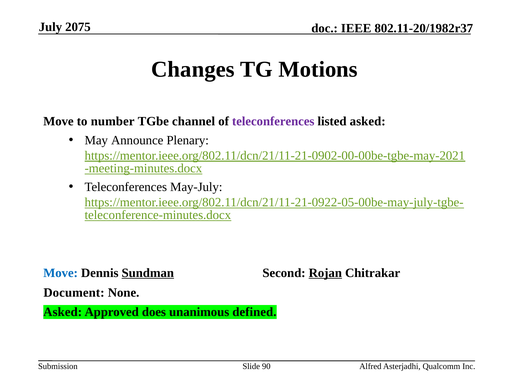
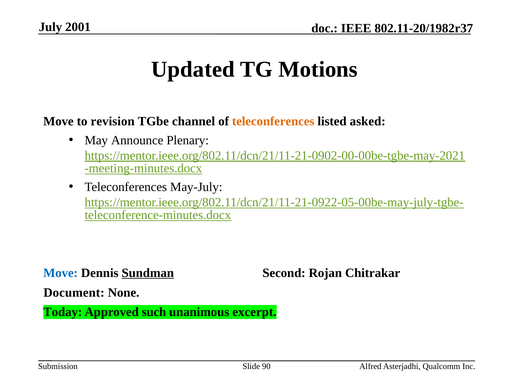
2075: 2075 -> 2001
Changes: Changes -> Updated
number: number -> revision
teleconferences at (273, 121) colour: purple -> orange
Rojan underline: present -> none
Asked at (63, 312): Asked -> Today
does: does -> such
defined: defined -> excerpt
